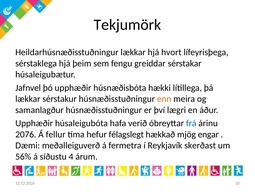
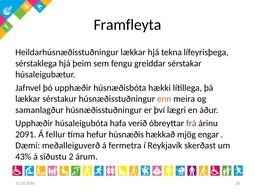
Tekjumörk: Tekjumörk -> Framfleyta
hvort: hvort -> tekna
frá colour: blue -> purple
2076: 2076 -> 2091
félagslegt: félagslegt -> húsnæðis
56%: 56% -> 43%
4: 4 -> 2
